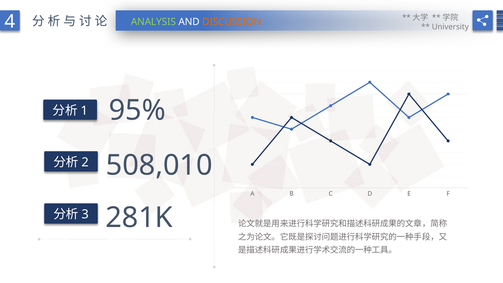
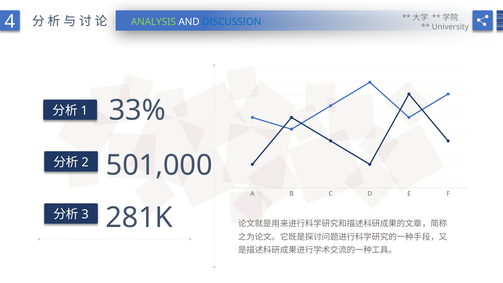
DISCUSSION colour: orange -> blue
95%: 95% -> 33%
508,010: 508,010 -> 501,000
